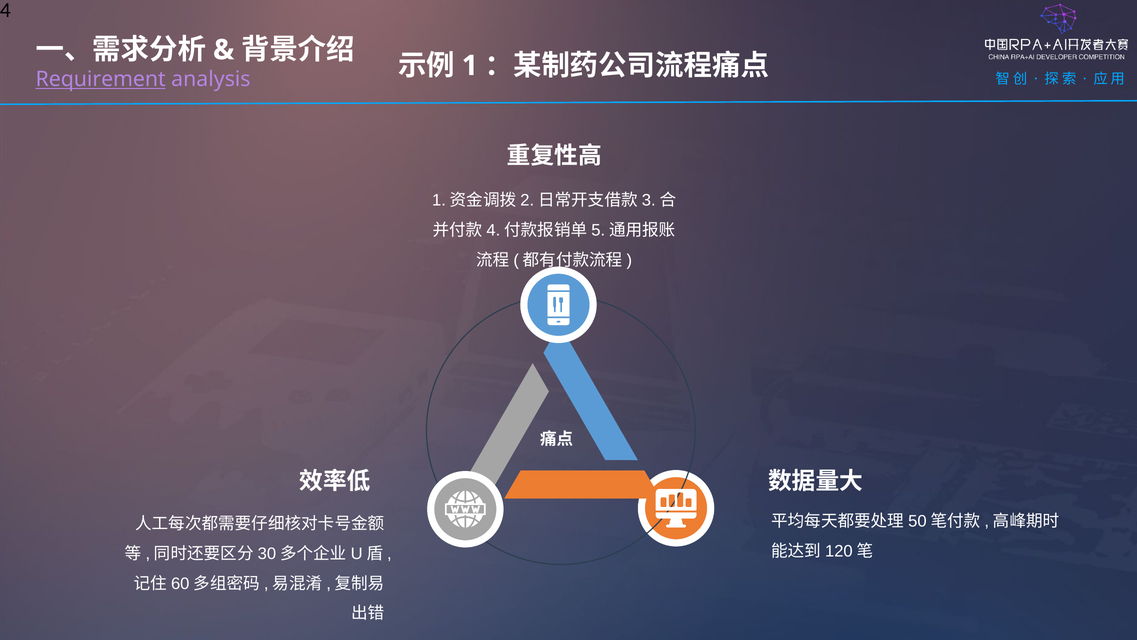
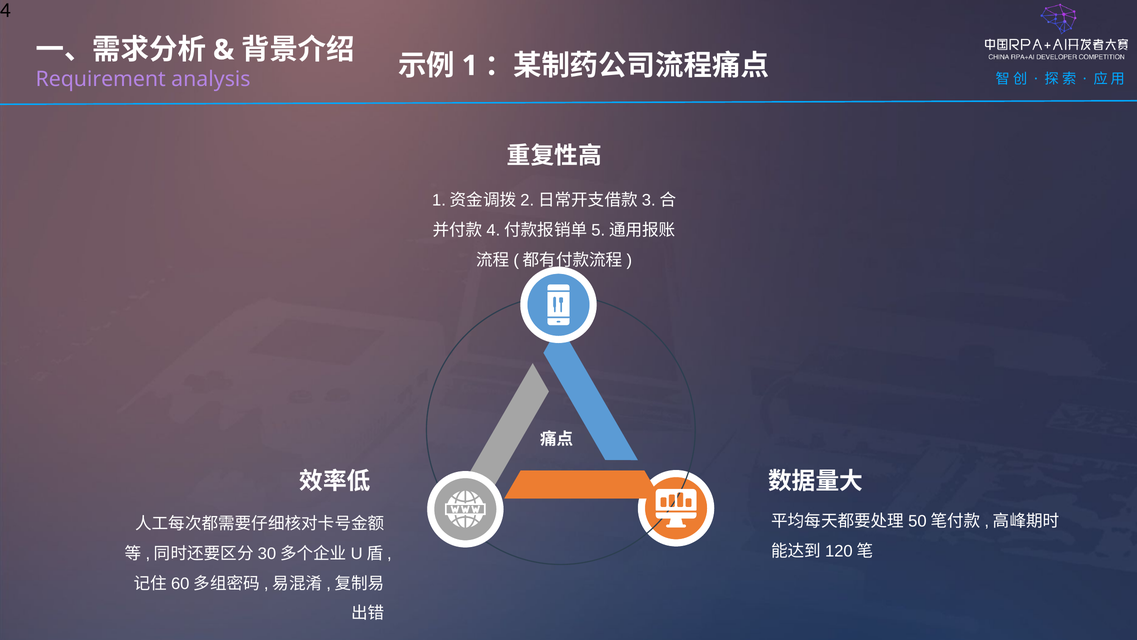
Requirement underline: present -> none
